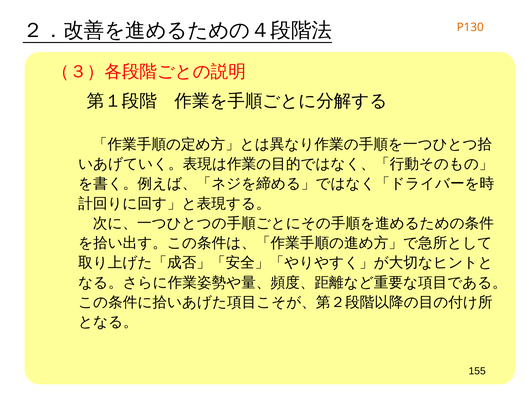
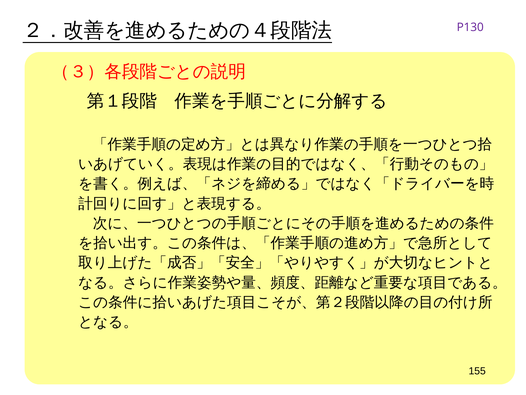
P130 colour: orange -> purple
